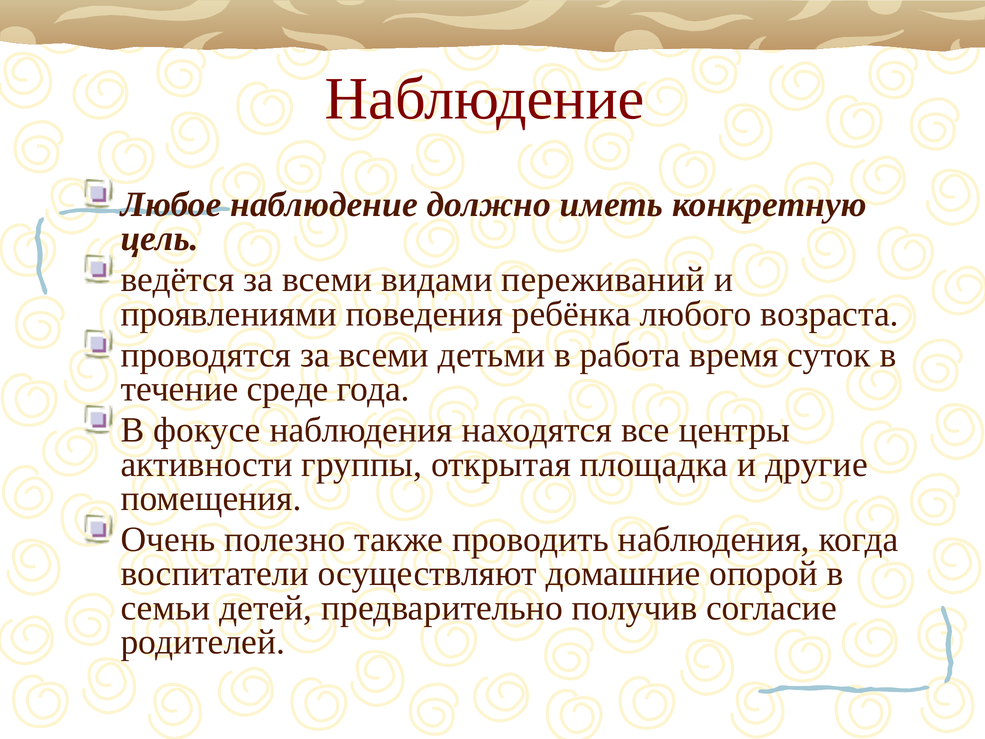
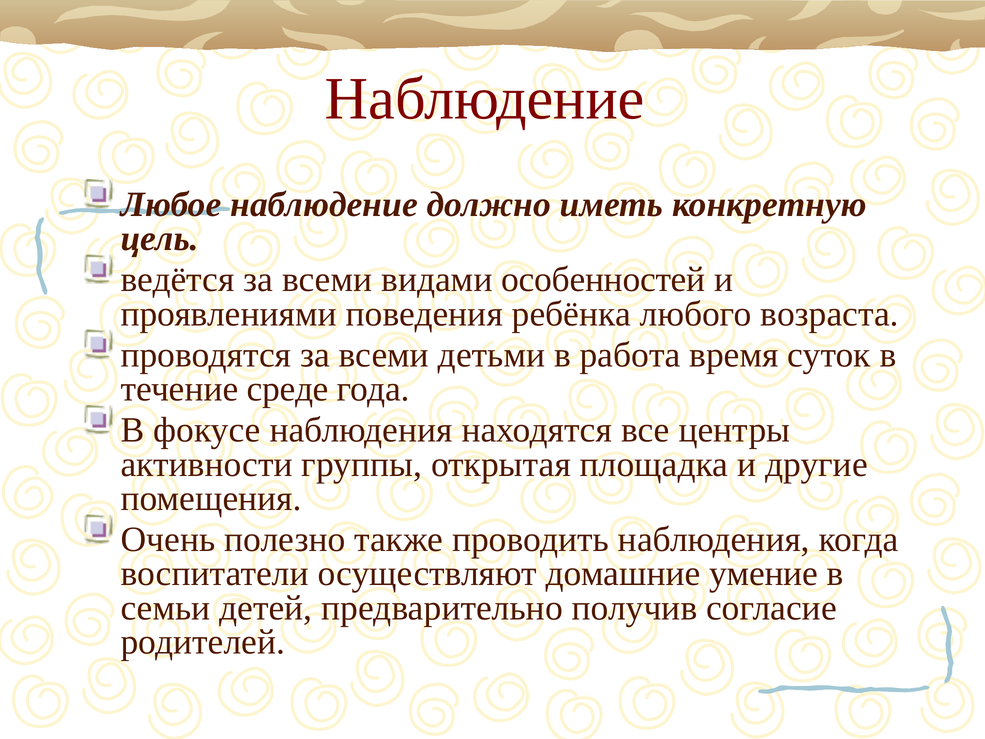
переживаний: переживаний -> особенностей
опорой: опорой -> умение
